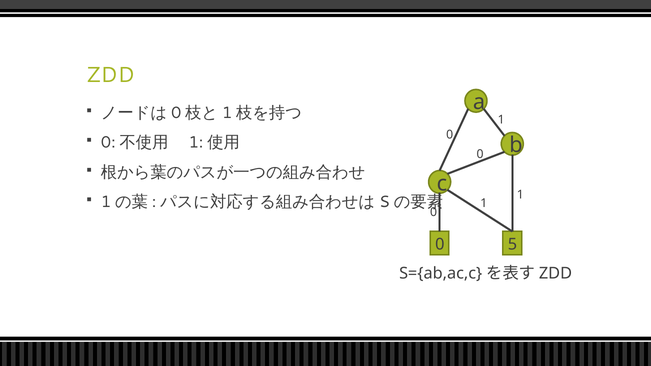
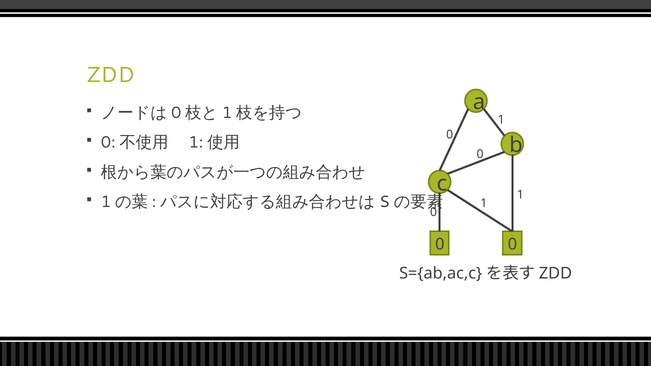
5 at (512, 244): 5 -> 0
